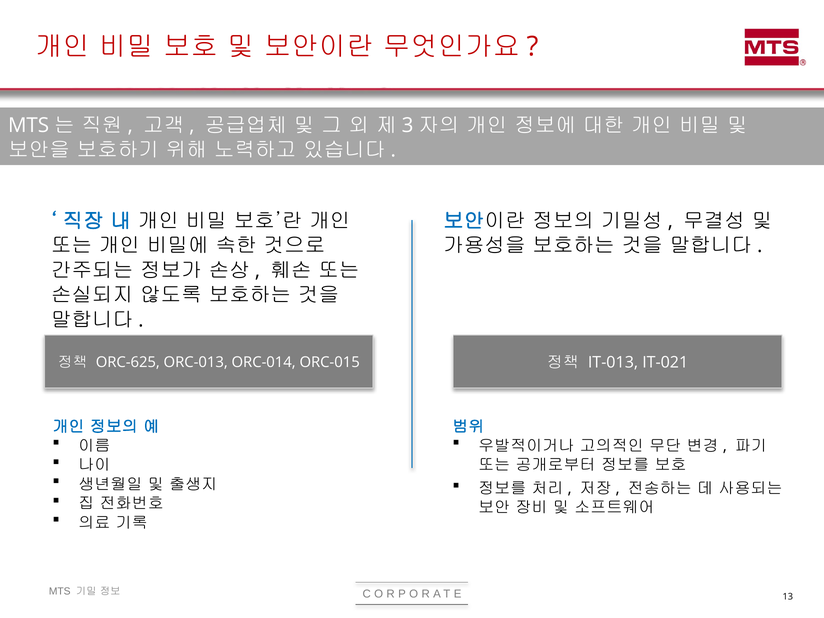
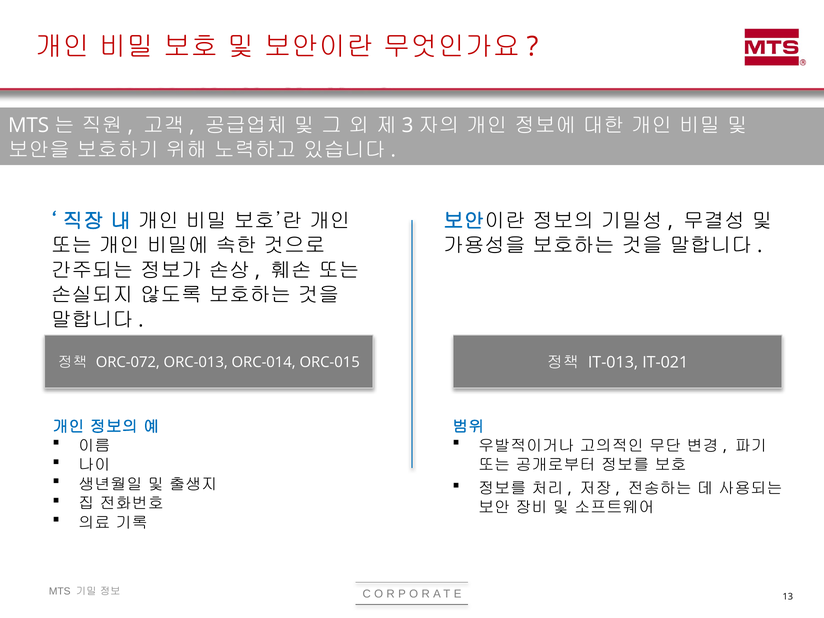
ORC-625: ORC-625 -> ORC-072
